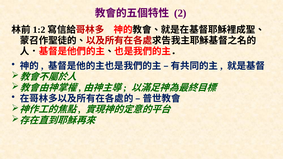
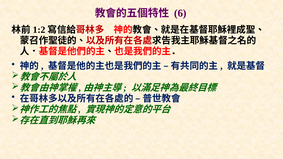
2: 2 -> 6
